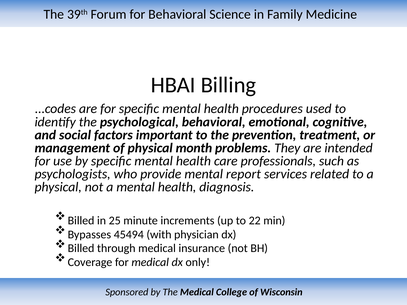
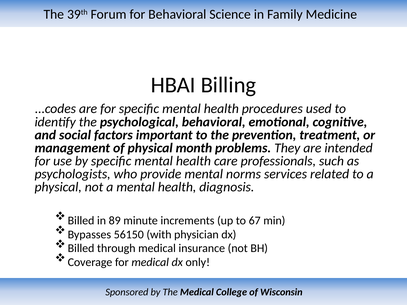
report: report -> norms
25: 25 -> 89
22: 22 -> 67
45494: 45494 -> 56150
